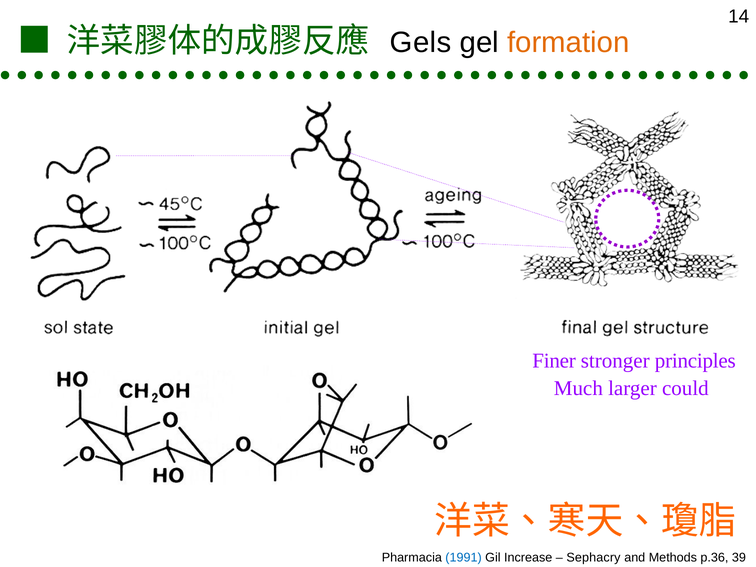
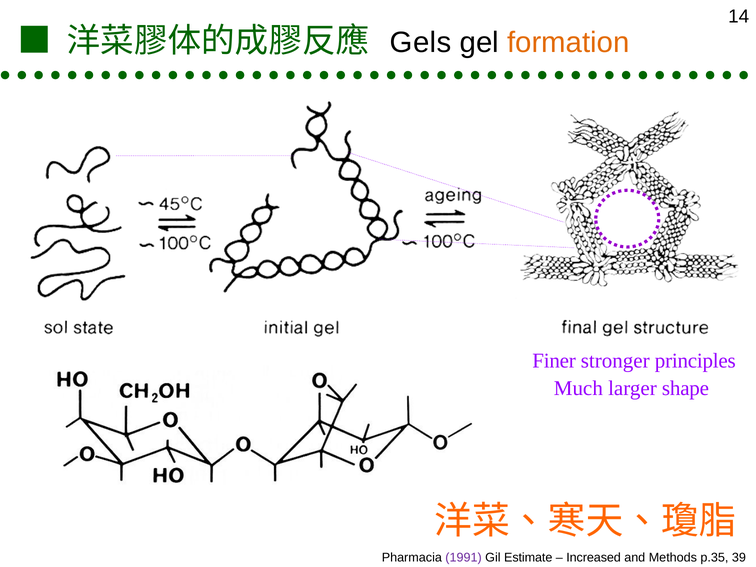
could: could -> shape
1991 colour: blue -> purple
Increase: Increase -> Estimate
Sephacry: Sephacry -> Increased
p.36: p.36 -> p.35
